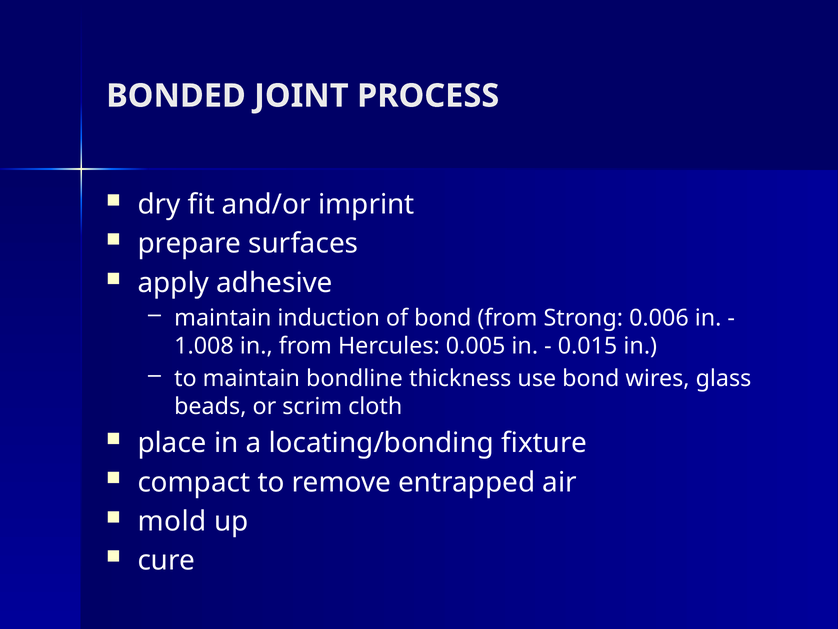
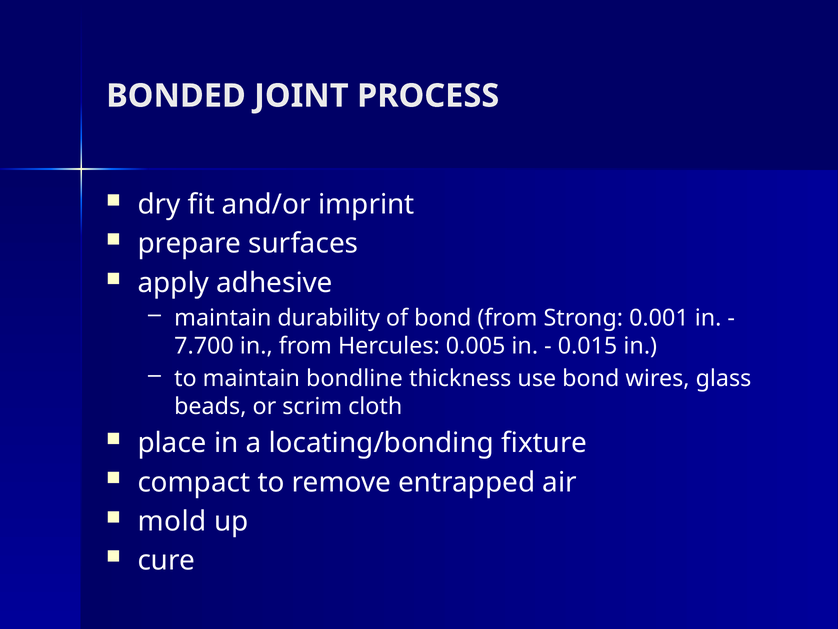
induction: induction -> durability
0.006: 0.006 -> 0.001
1.008: 1.008 -> 7.700
